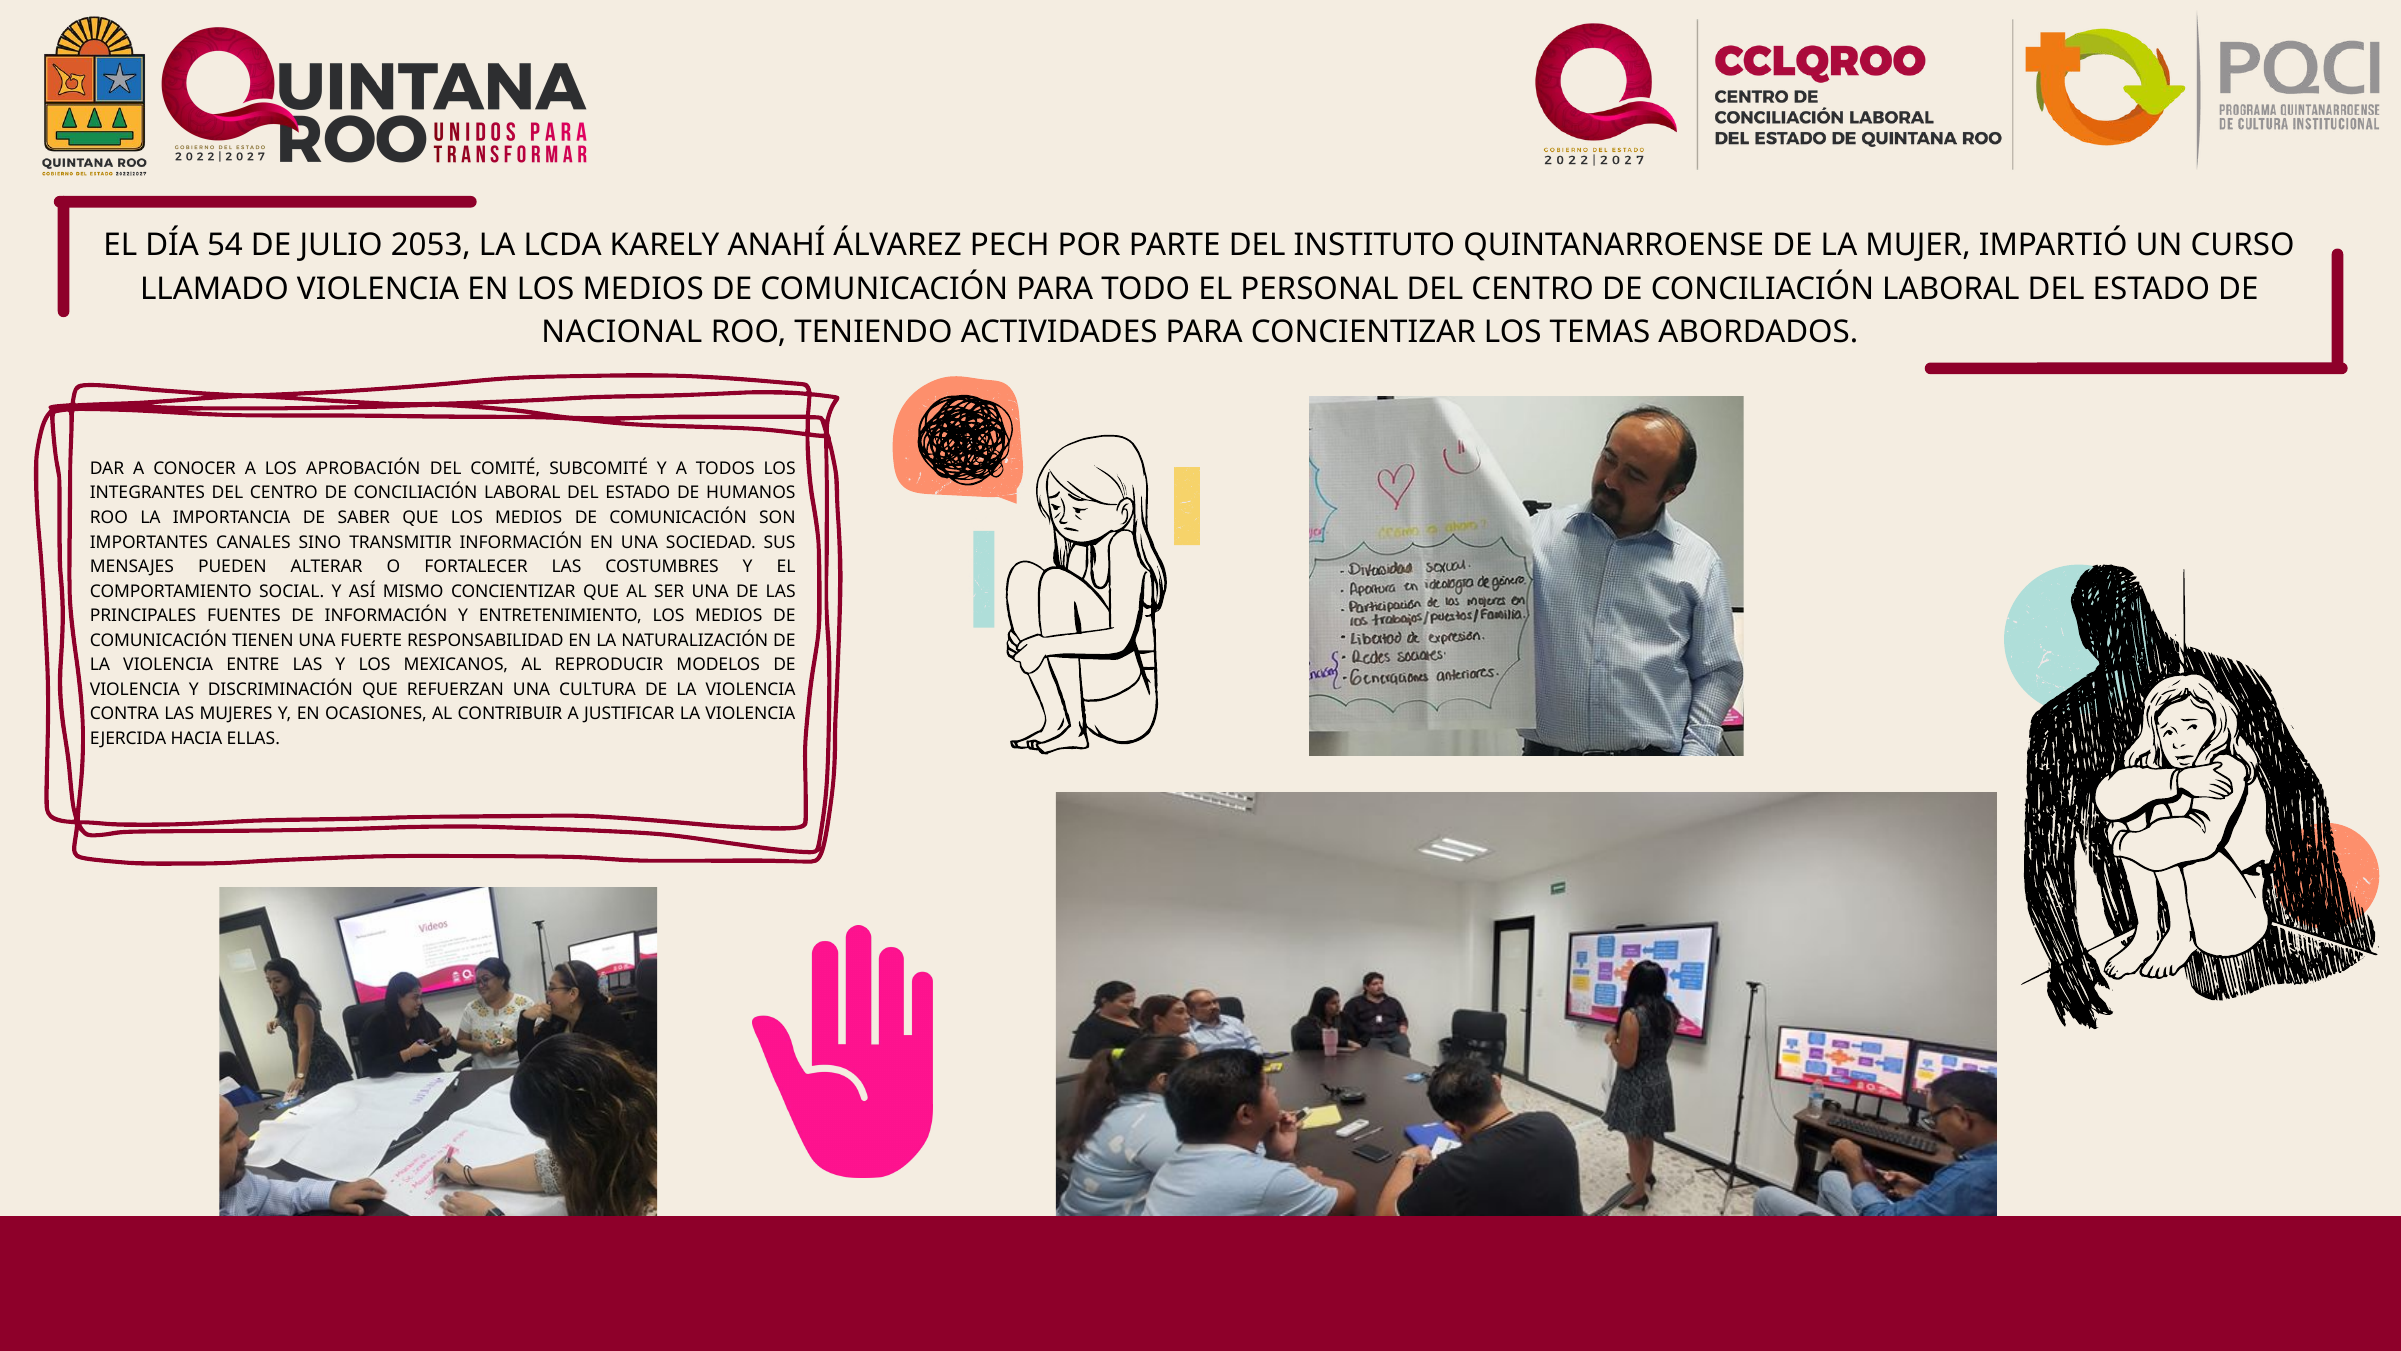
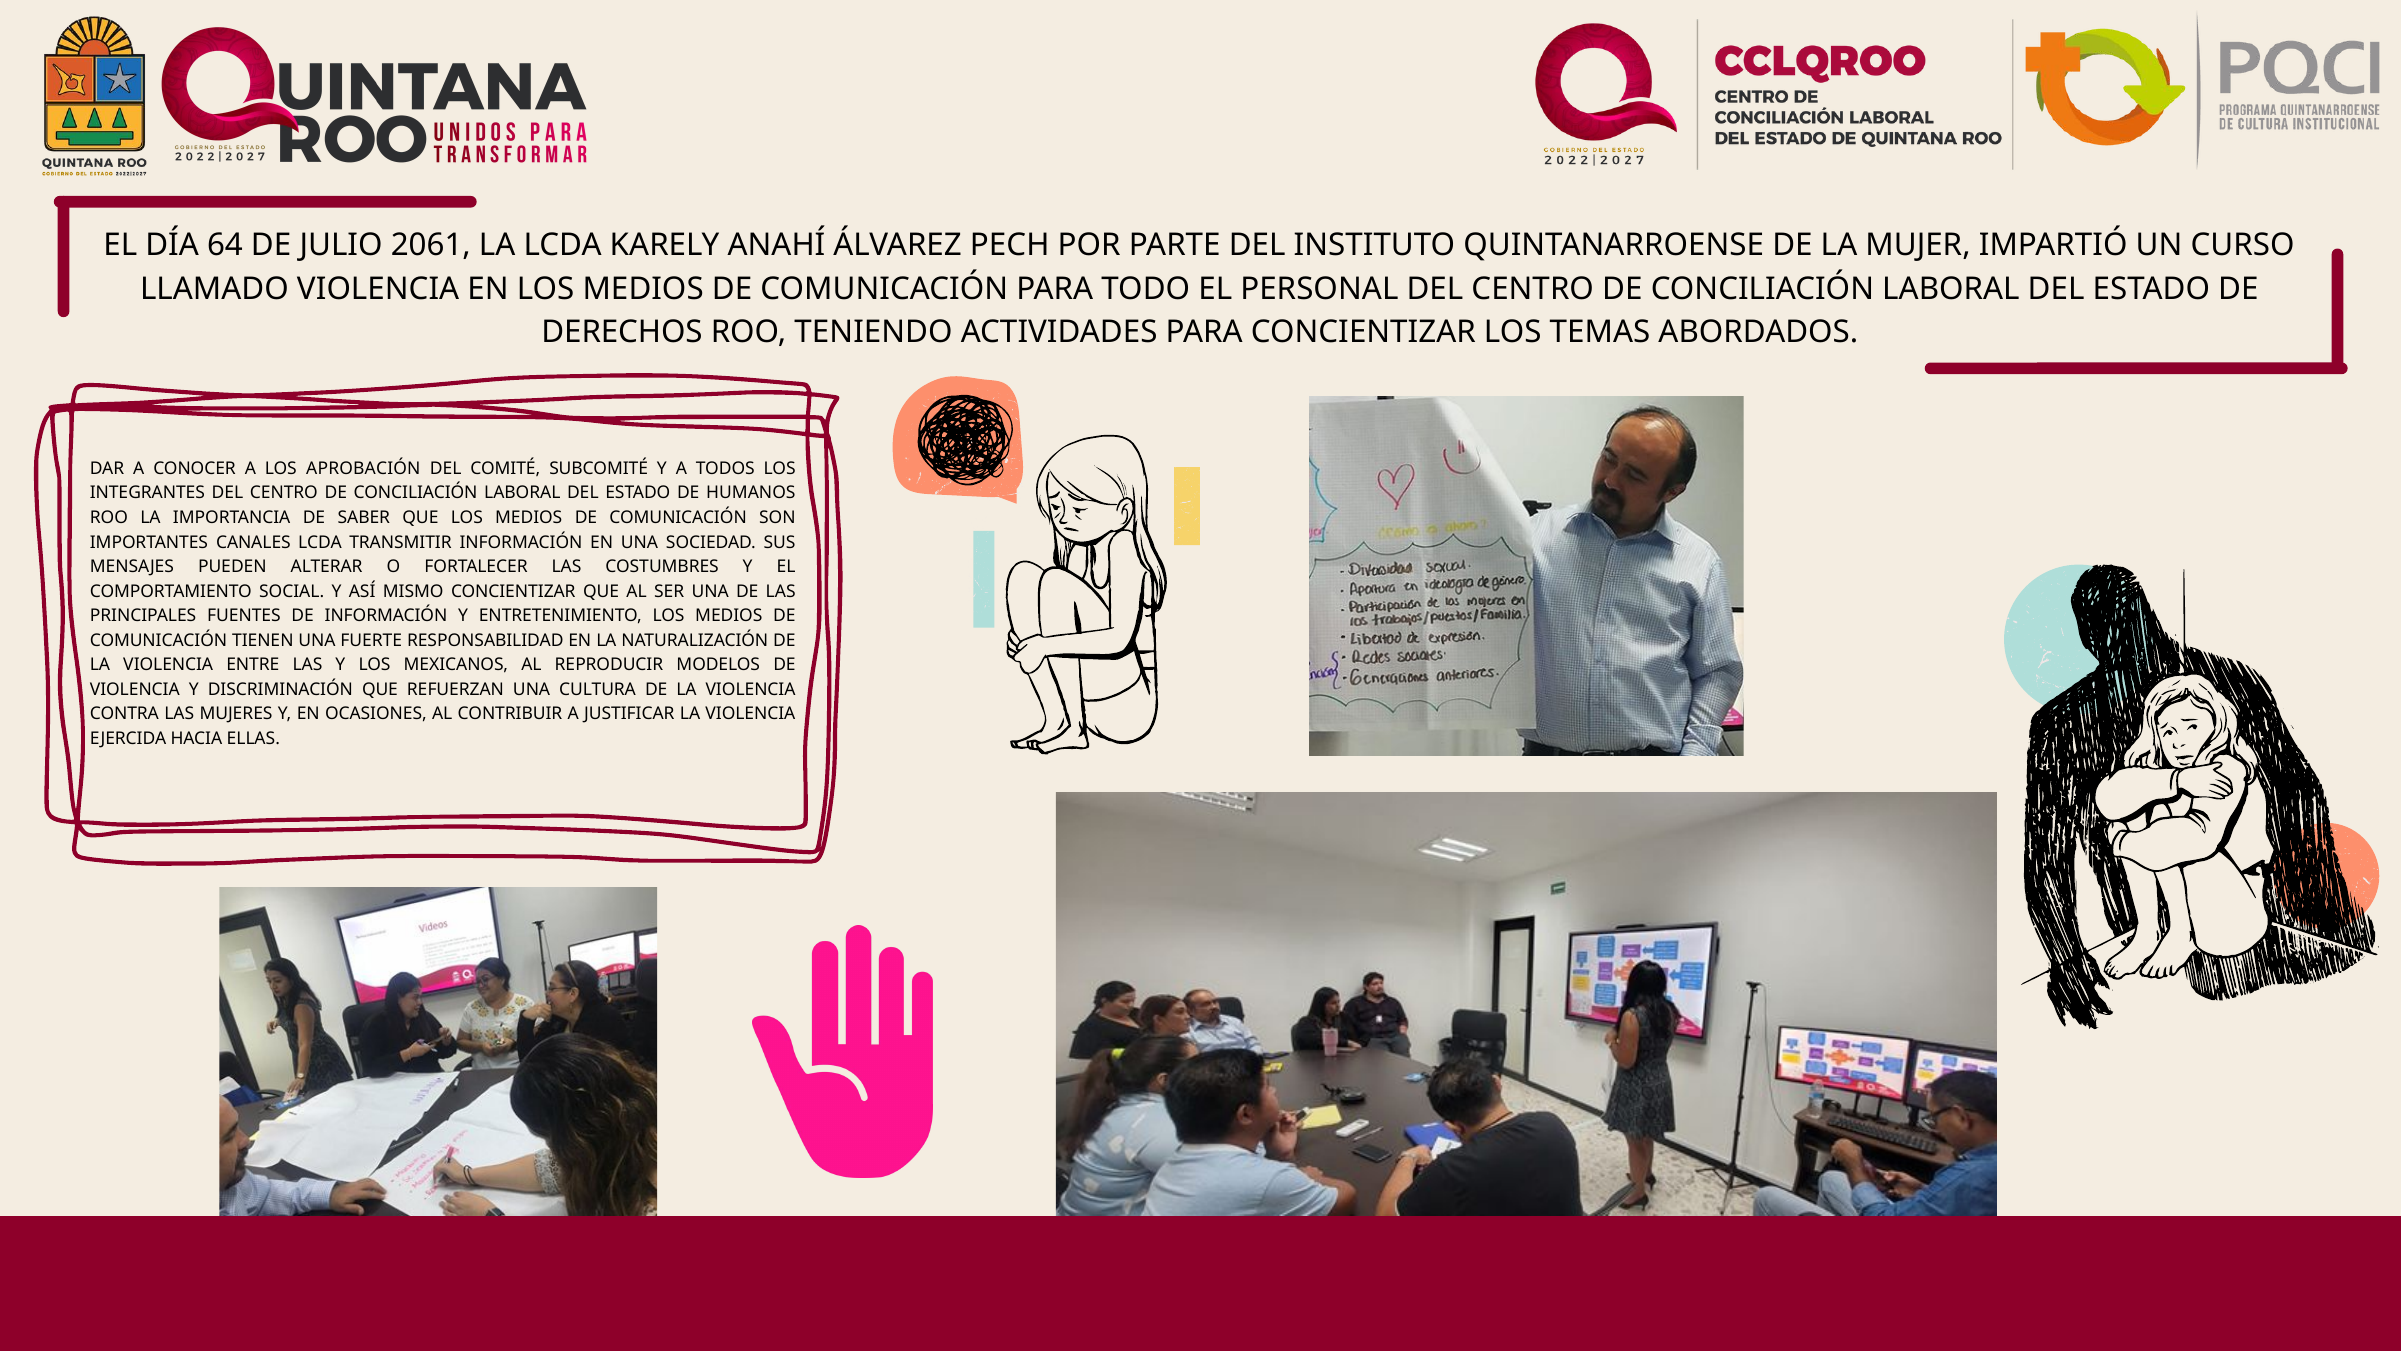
54: 54 -> 64
2053: 2053 -> 2061
NACIONAL: NACIONAL -> DERECHOS
CANALES SINO: SINO -> LCDA
